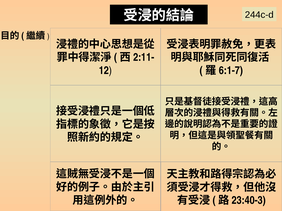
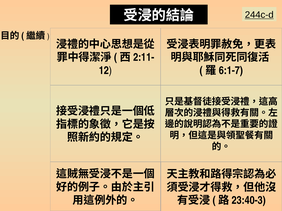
244c-d underline: none -> present
